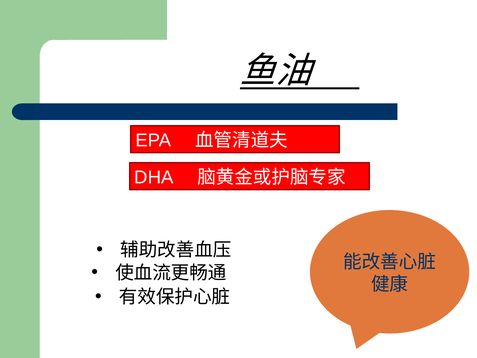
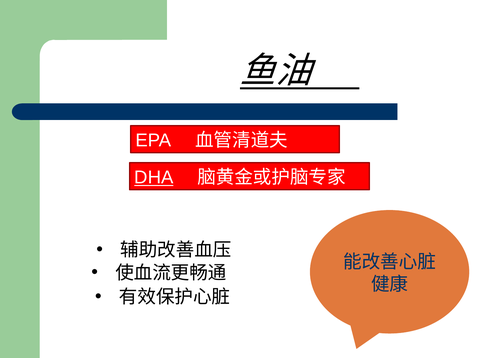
DHA underline: none -> present
